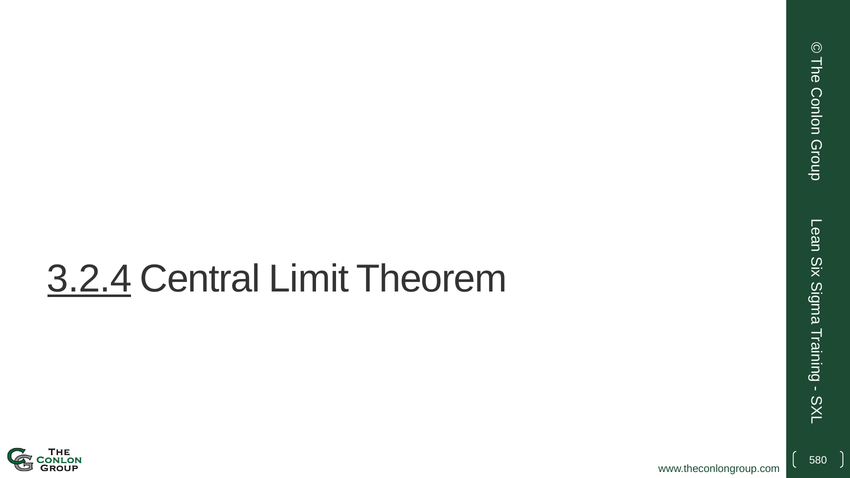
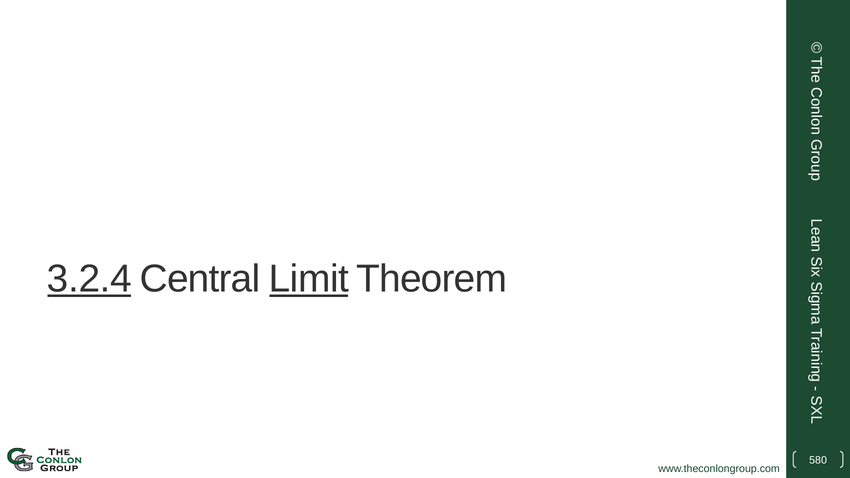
Limit underline: none -> present
